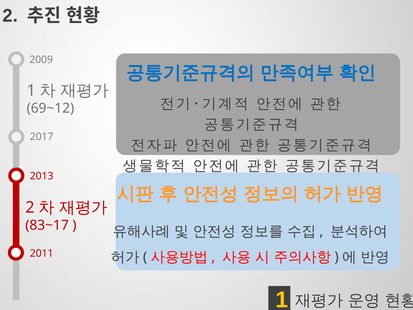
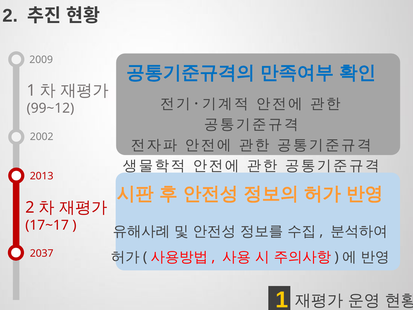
69~12: 69~12 -> 99~12
2017: 2017 -> 2002
83~17: 83~17 -> 17~17
2011: 2011 -> 2037
